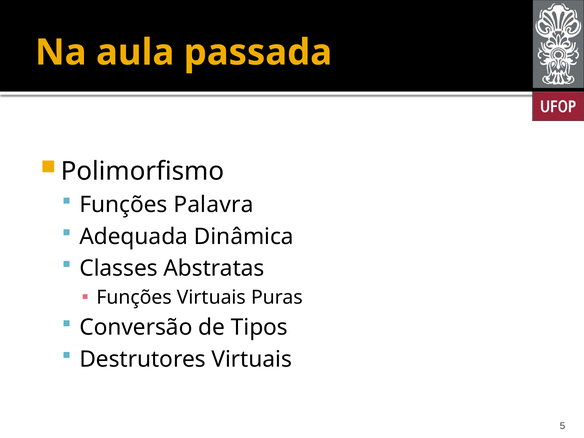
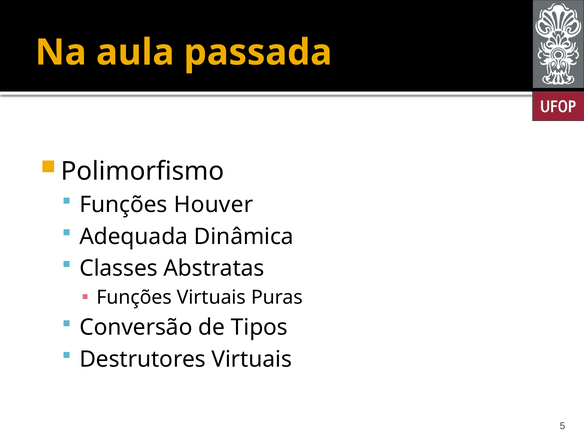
Palavra: Palavra -> Houver
